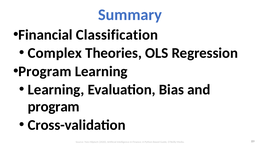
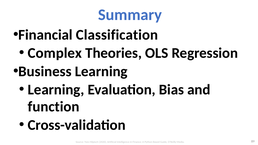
Program at (45, 71): Program -> Business
program at (54, 107): program -> function
